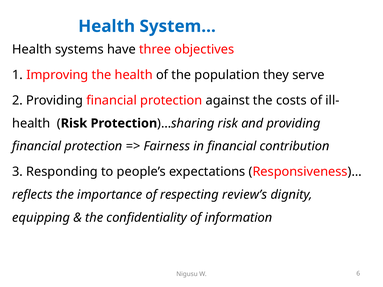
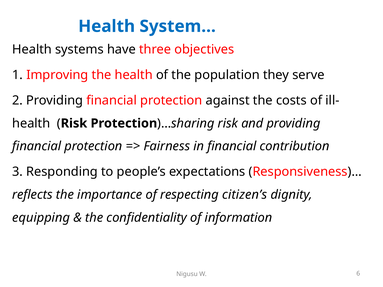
review’s: review’s -> citizen’s
